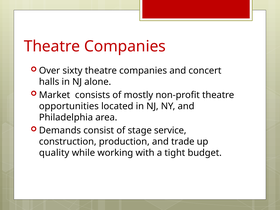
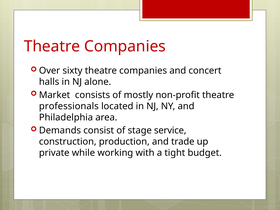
opportunities: opportunities -> professionals
quality: quality -> private
